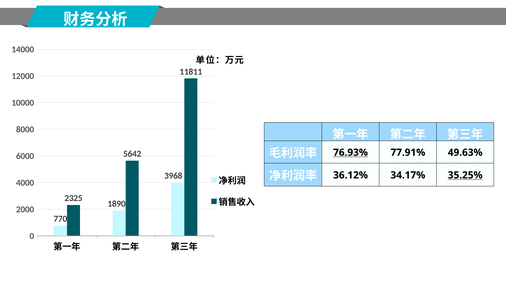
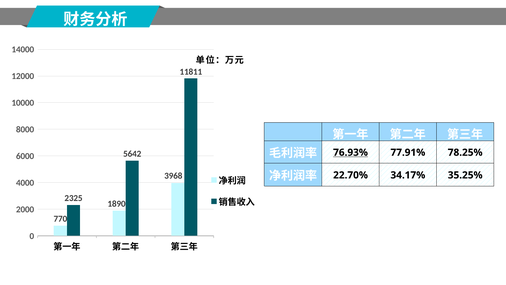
49.63%: 49.63% -> 78.25%
36.12%: 36.12% -> 22.70%
35.25% underline: present -> none
